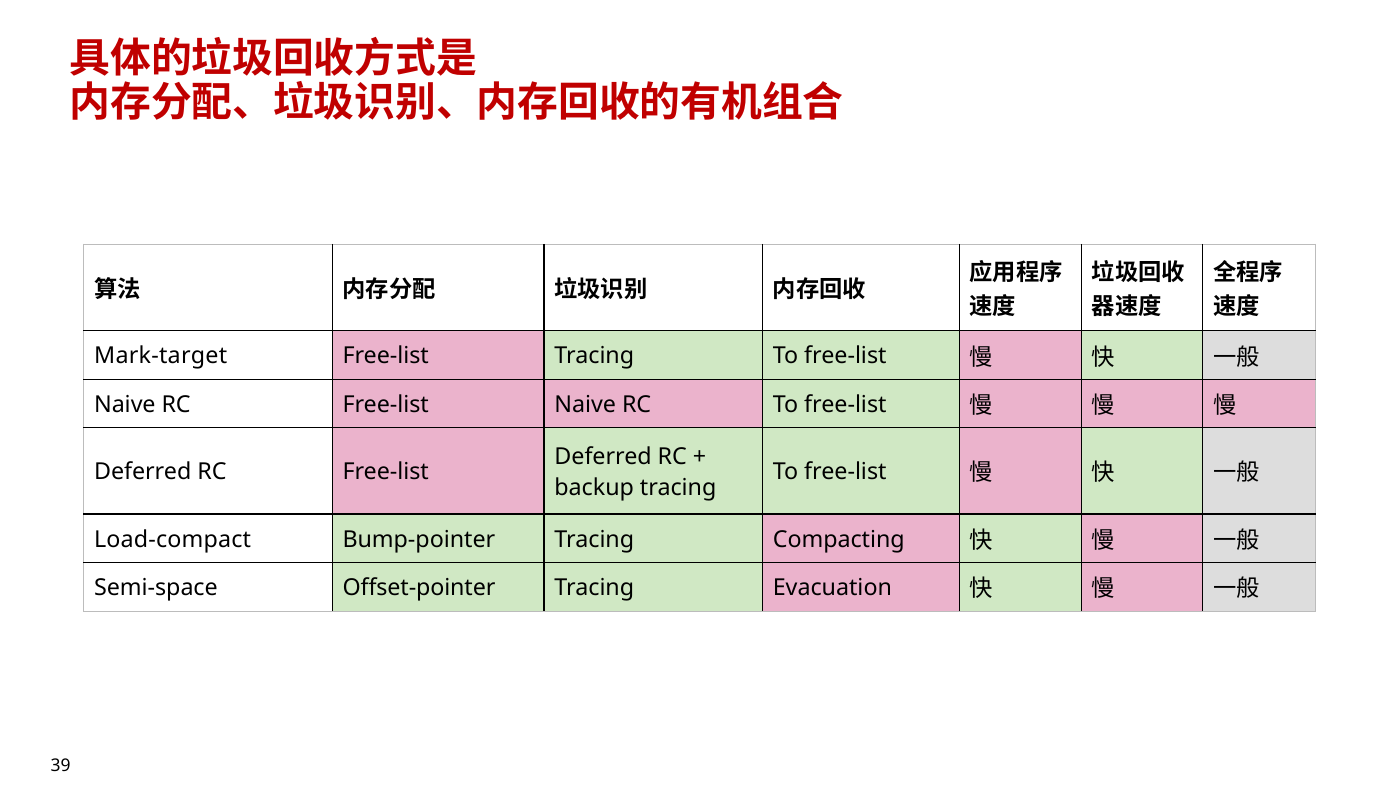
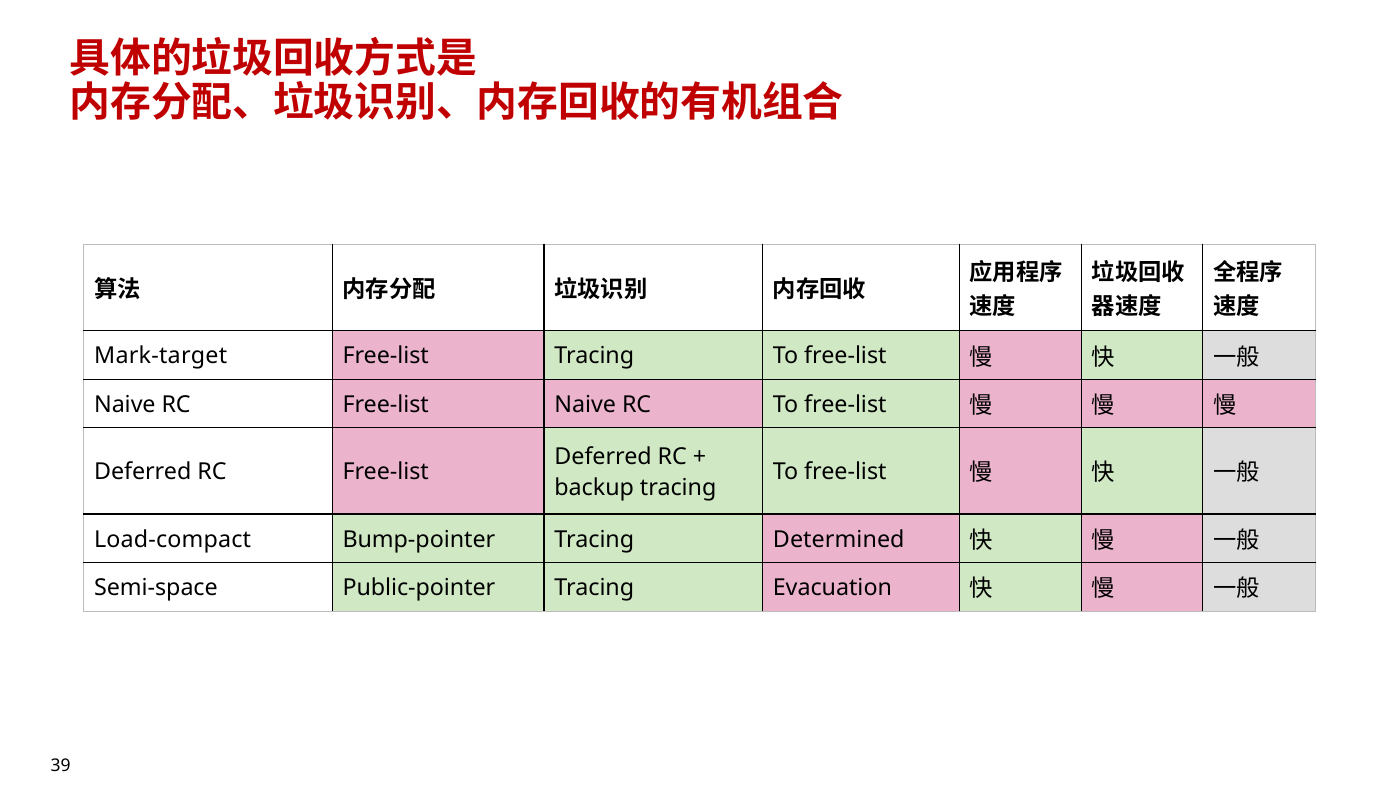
Compacting: Compacting -> Determined
Offset-pointer: Offset-pointer -> Public-pointer
